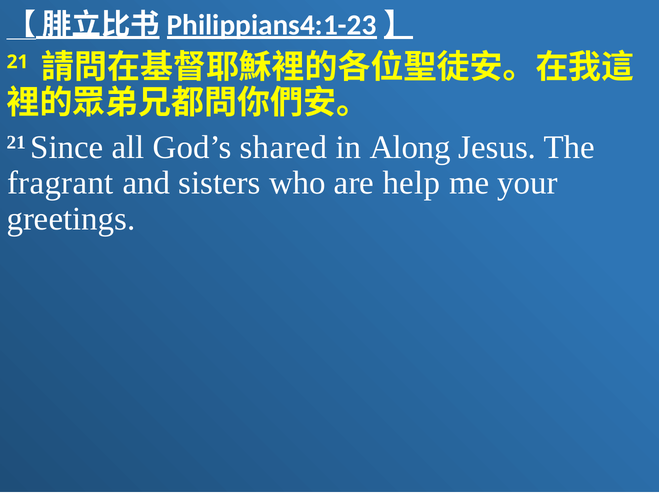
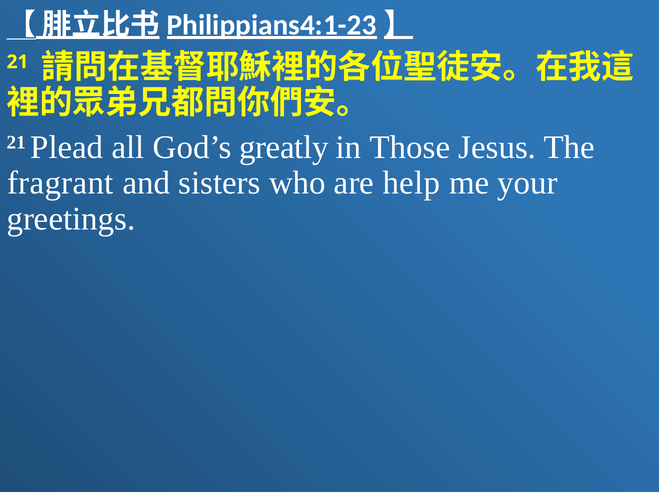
Since: Since -> Plead
shared: shared -> greatly
Along: Along -> Those
